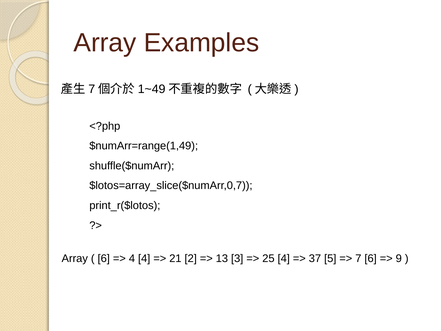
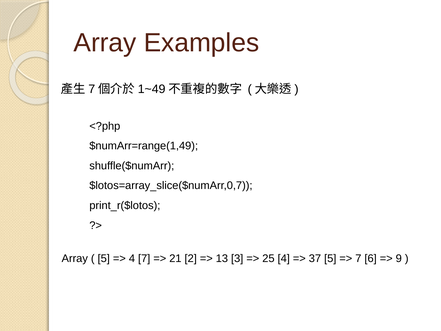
6 at (104, 258): 6 -> 5
4 4: 4 -> 7
